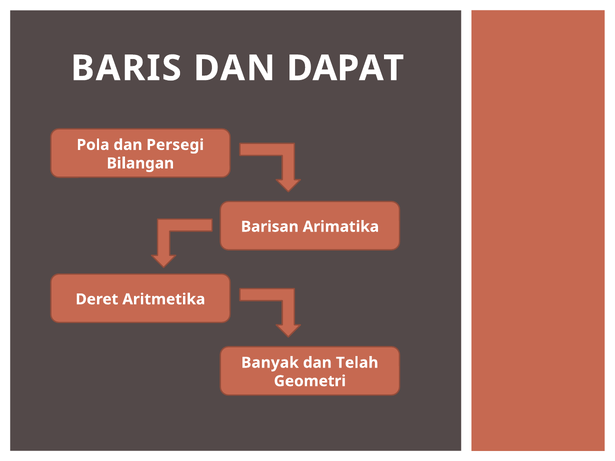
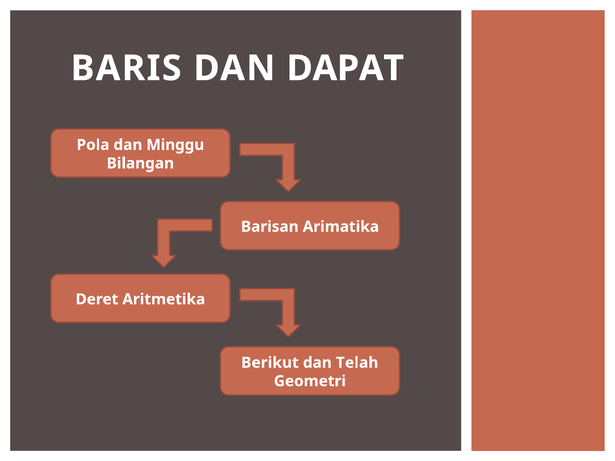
Persegi: Persegi -> Minggu
Banyak: Banyak -> Berikut
